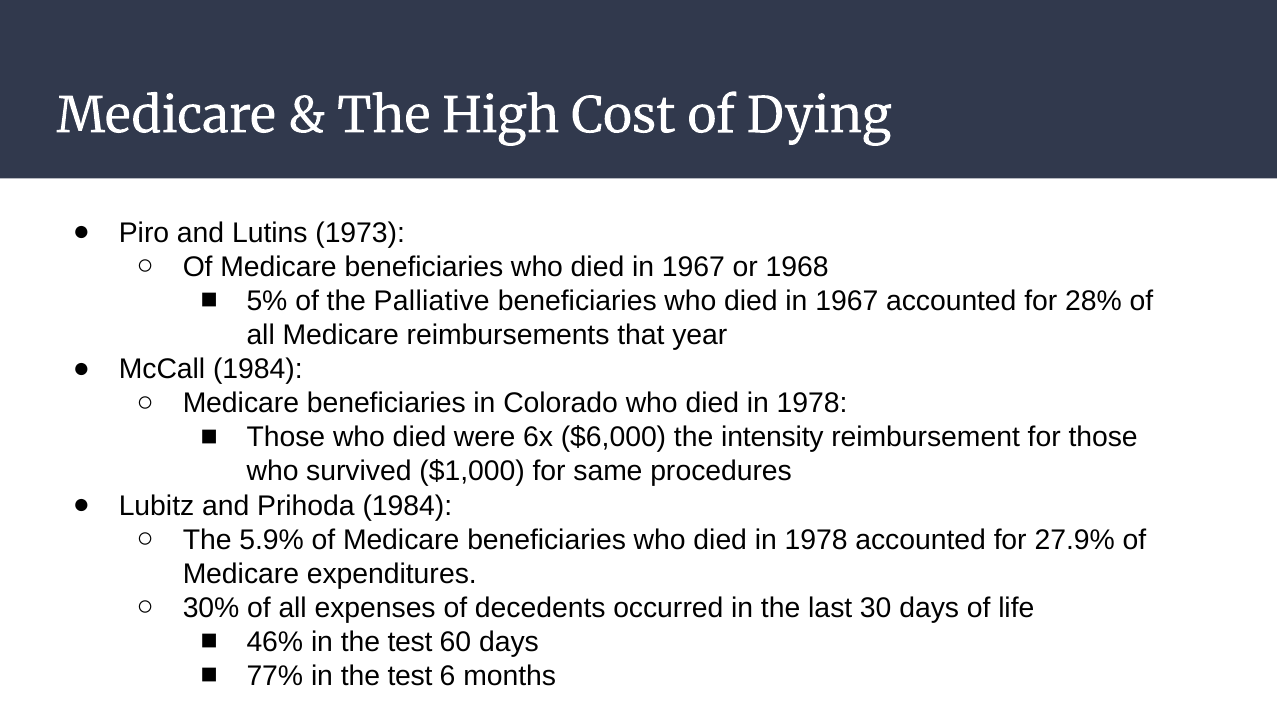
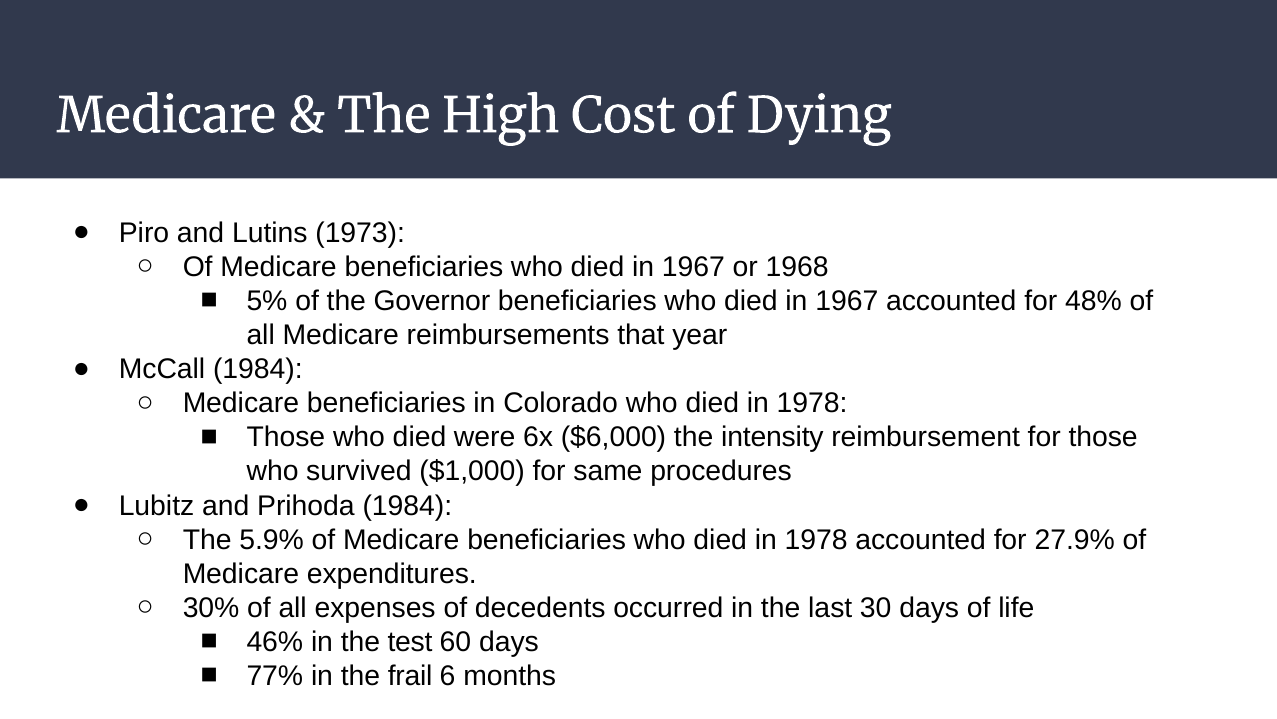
Palliative: Palliative -> Governor
28%: 28% -> 48%
77% in the test: test -> frail
